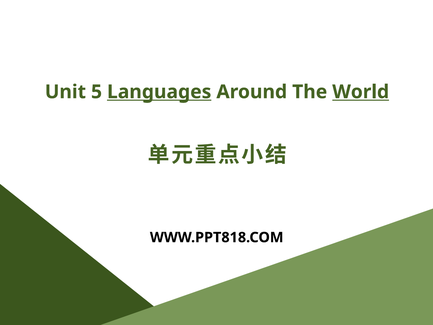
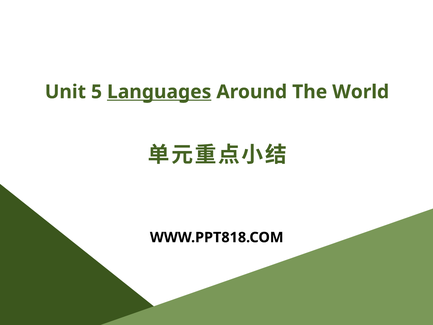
World underline: present -> none
